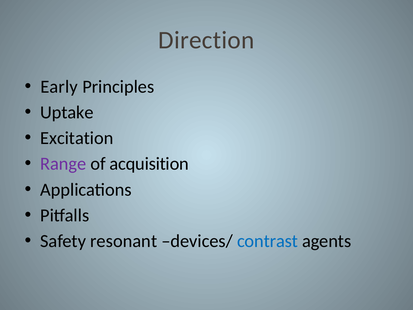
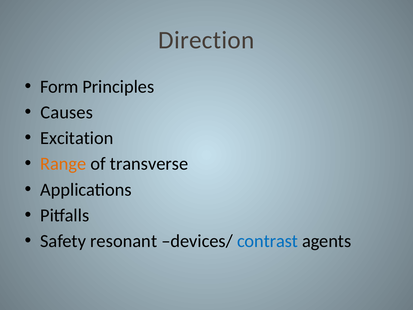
Early: Early -> Form
Uptake: Uptake -> Causes
Range colour: purple -> orange
acquisition: acquisition -> transverse
